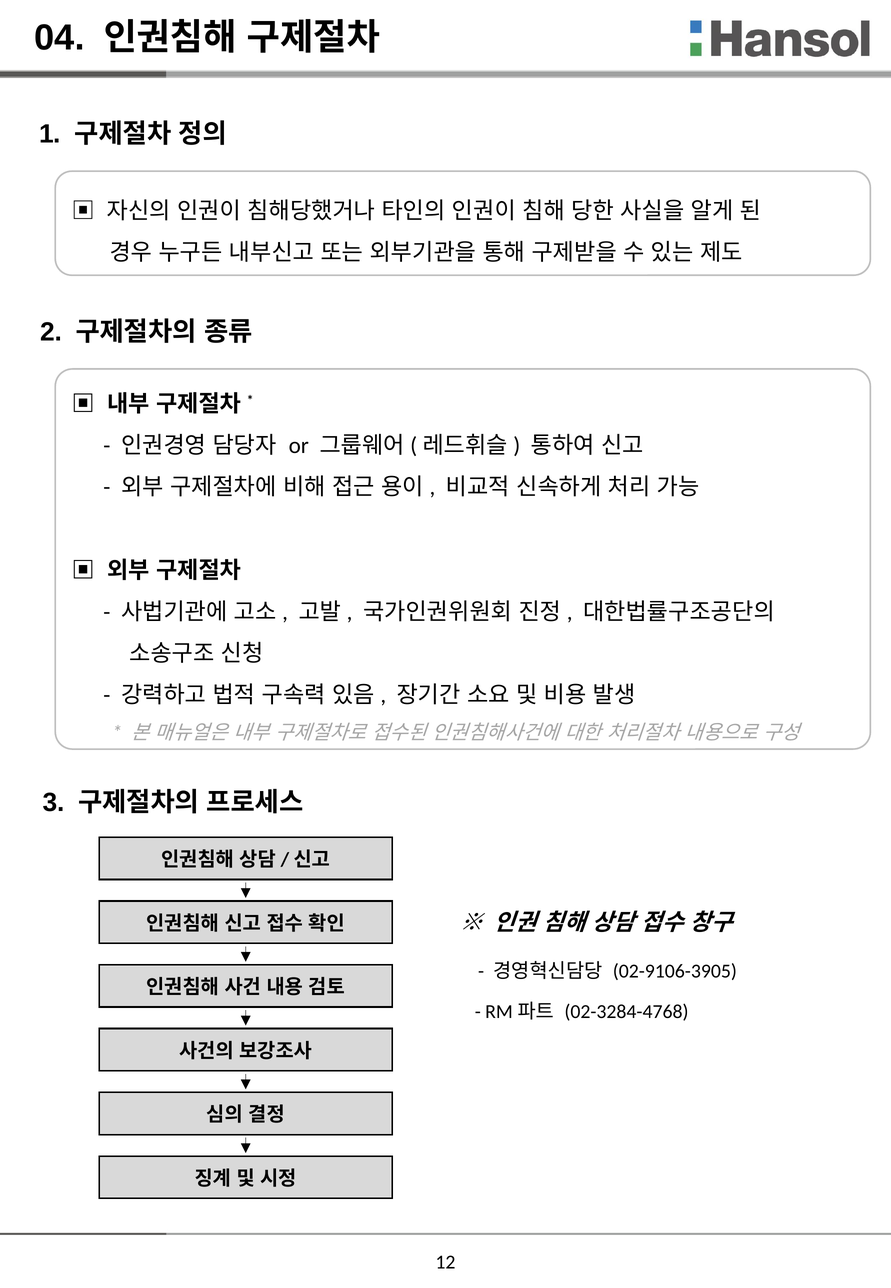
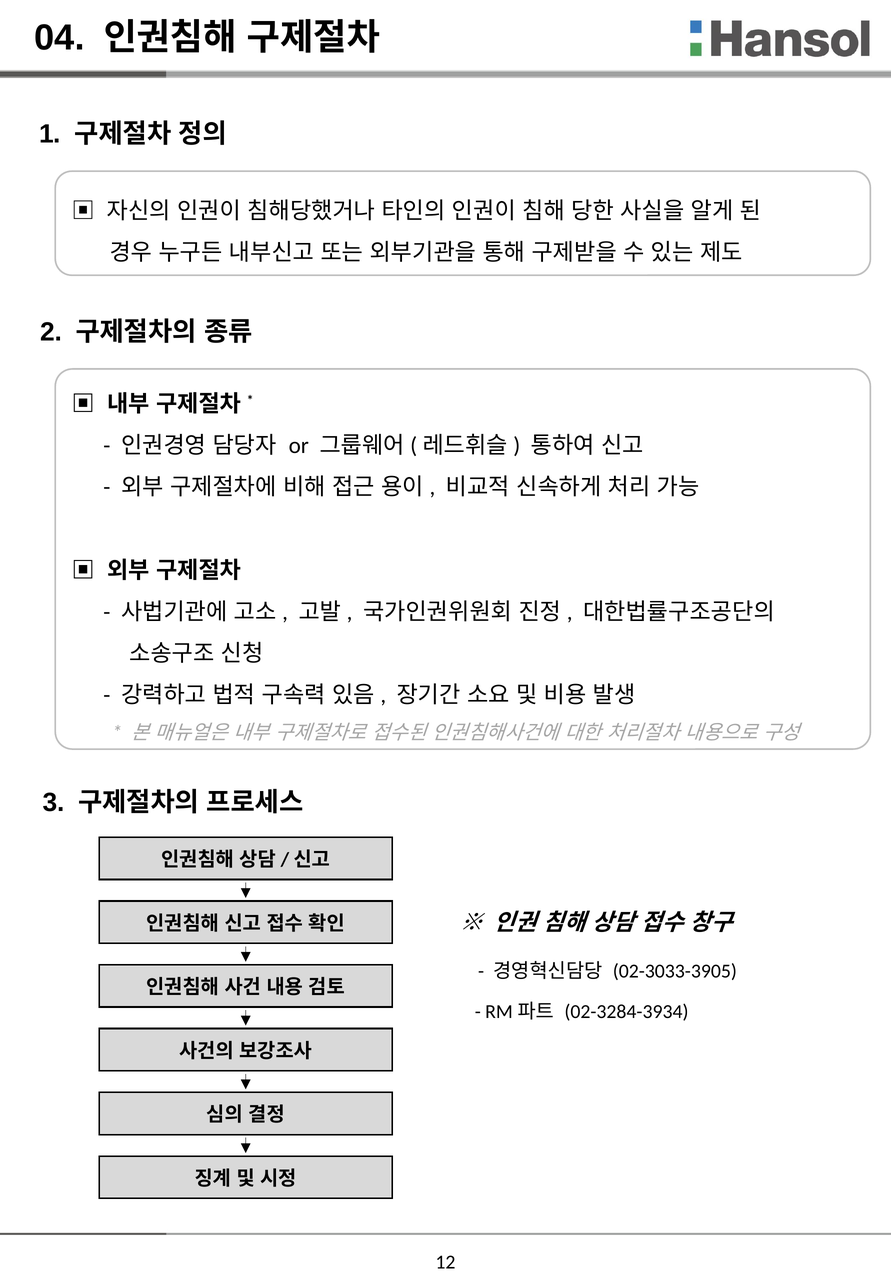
02-9106-3905: 02-9106-3905 -> 02-3033-3905
02-3284-4768: 02-3284-4768 -> 02-3284-3934
